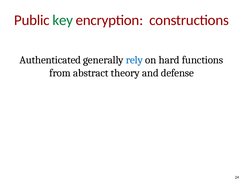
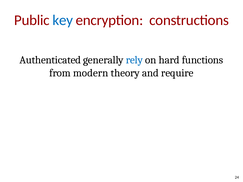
key colour: green -> blue
abstract: abstract -> modern
defense: defense -> require
